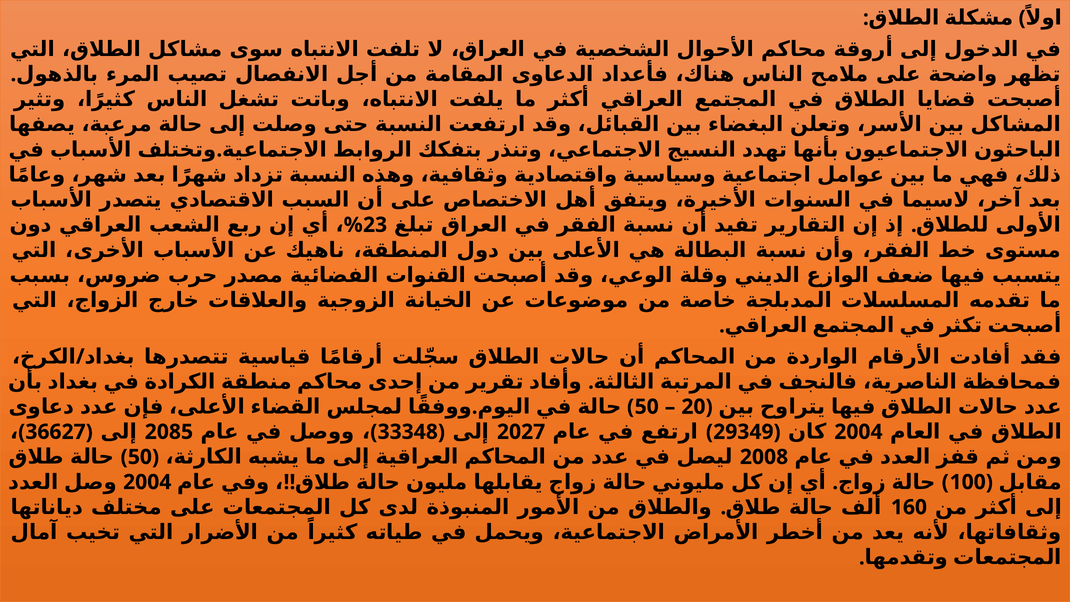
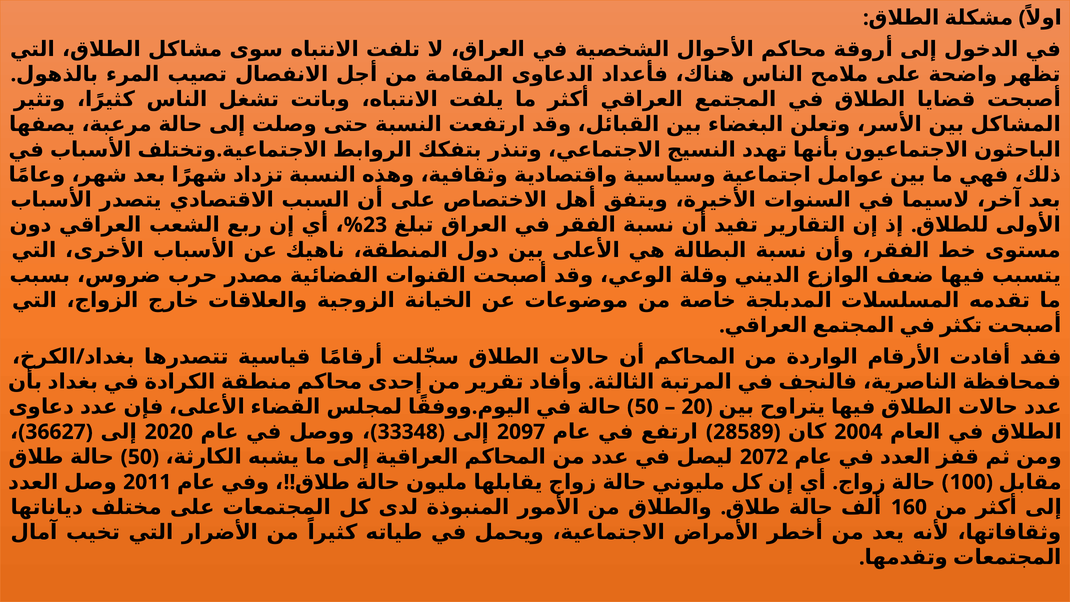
2085: 2085 -> 2020
2027: 2027 -> 2097
29349: 29349 -> 28589
2008: 2008 -> 2072
2004 at (147, 482): 2004 -> 2011
